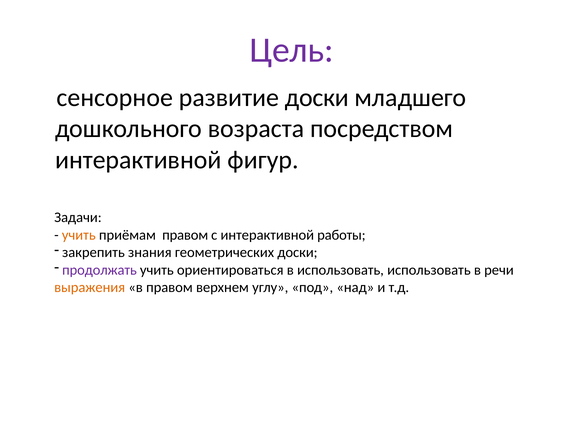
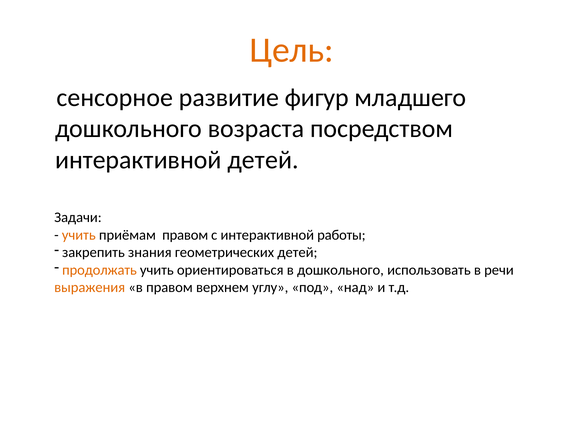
Цель colour: purple -> orange
развитие доски: доски -> фигур
интерактивной фигур: фигур -> детей
геометрических доски: доски -> детей
продолжать colour: purple -> orange
в использовать: использовать -> дошкольного
